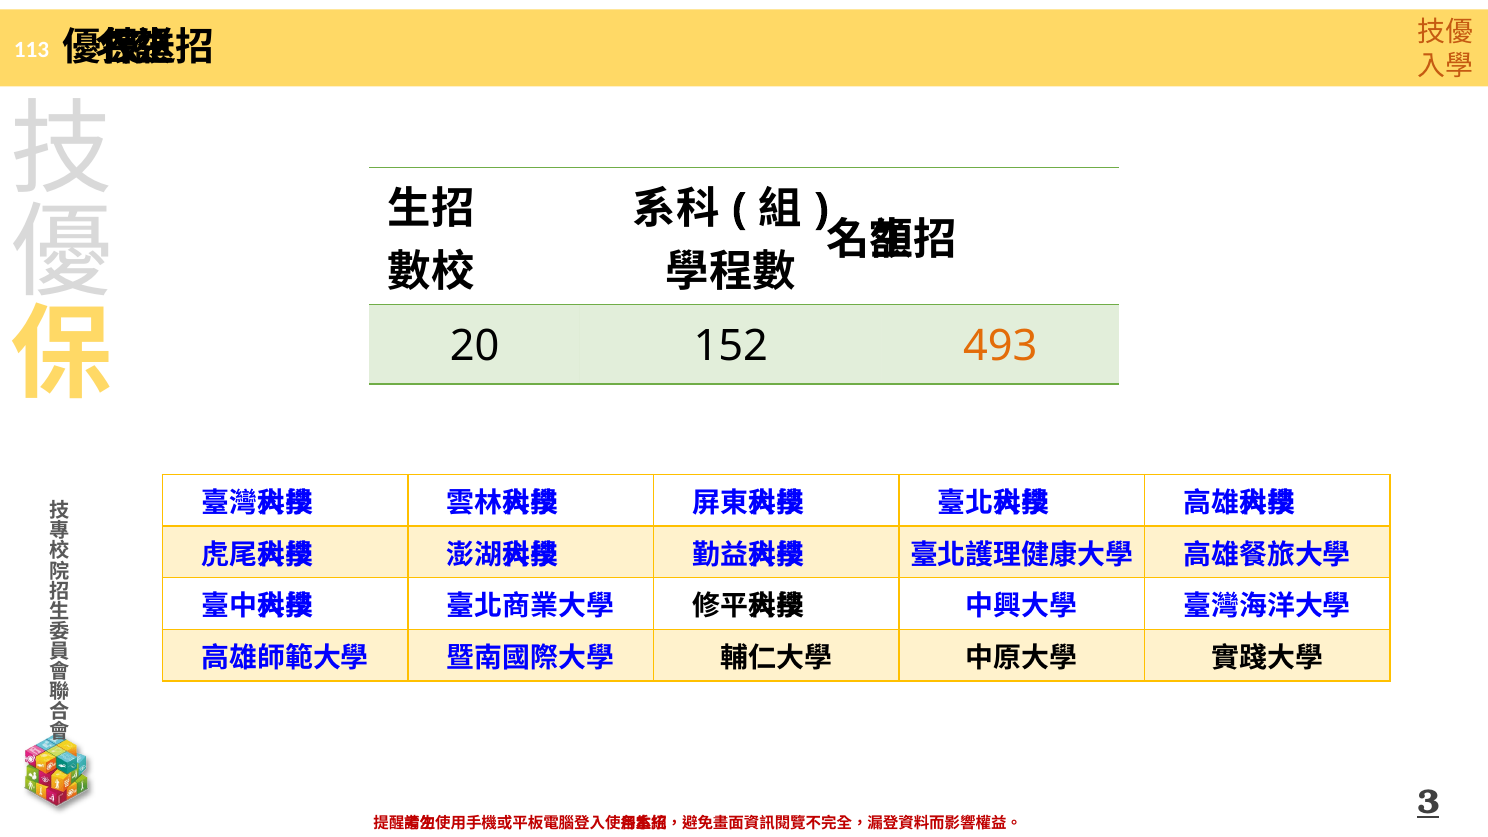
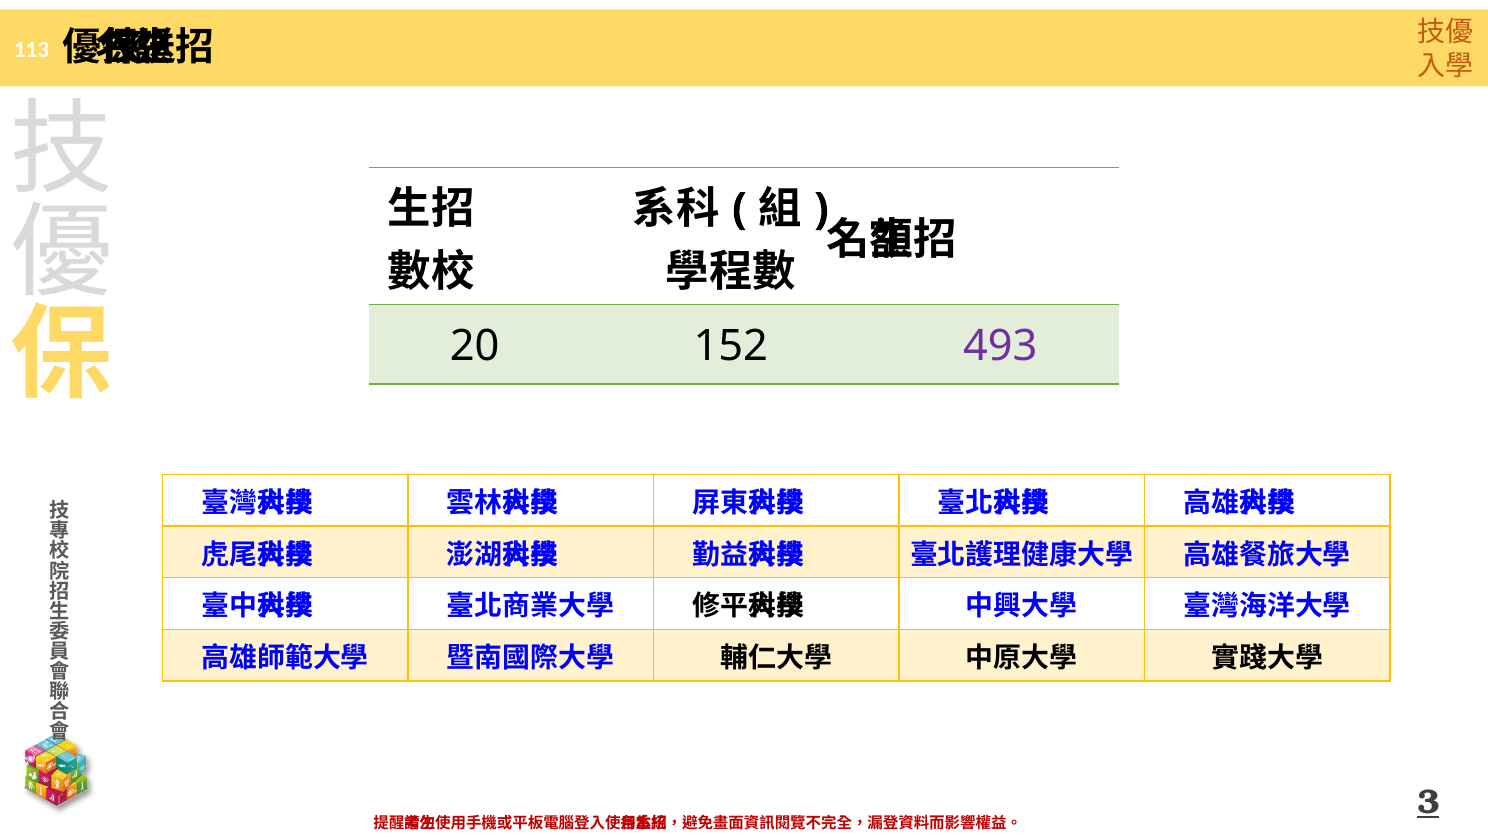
493 colour: orange -> purple
